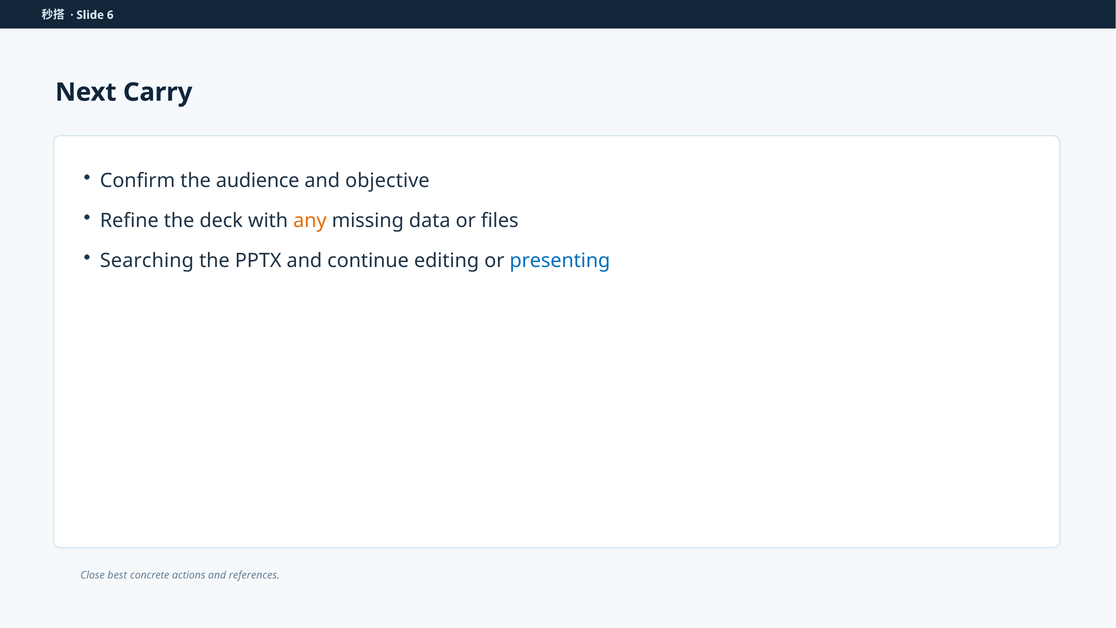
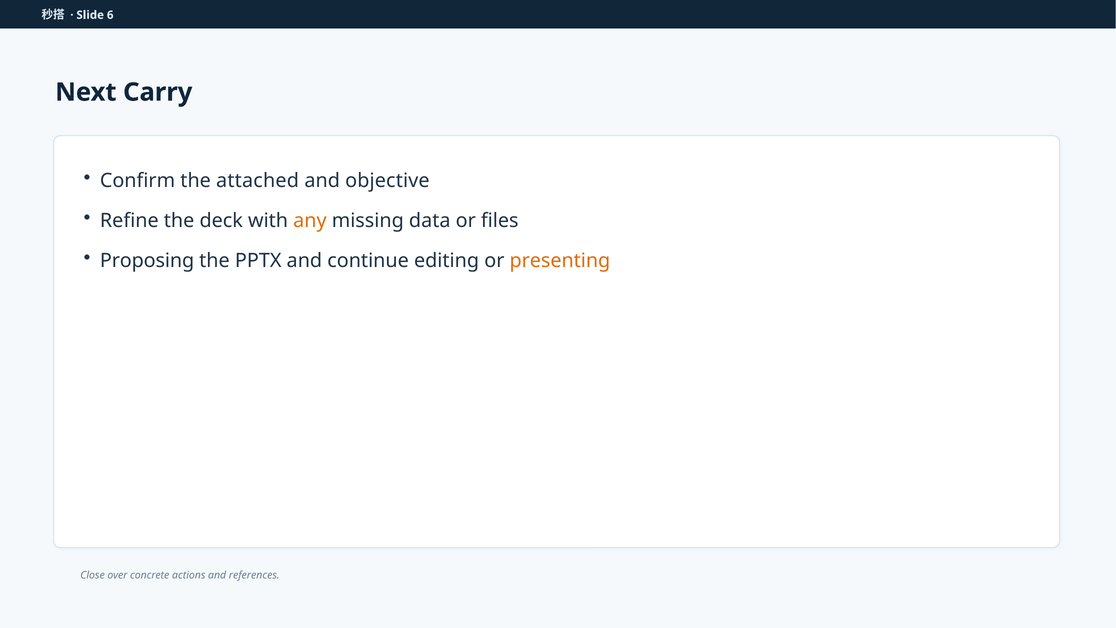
audience: audience -> attached
Searching: Searching -> Proposing
presenting colour: blue -> orange
best: best -> over
